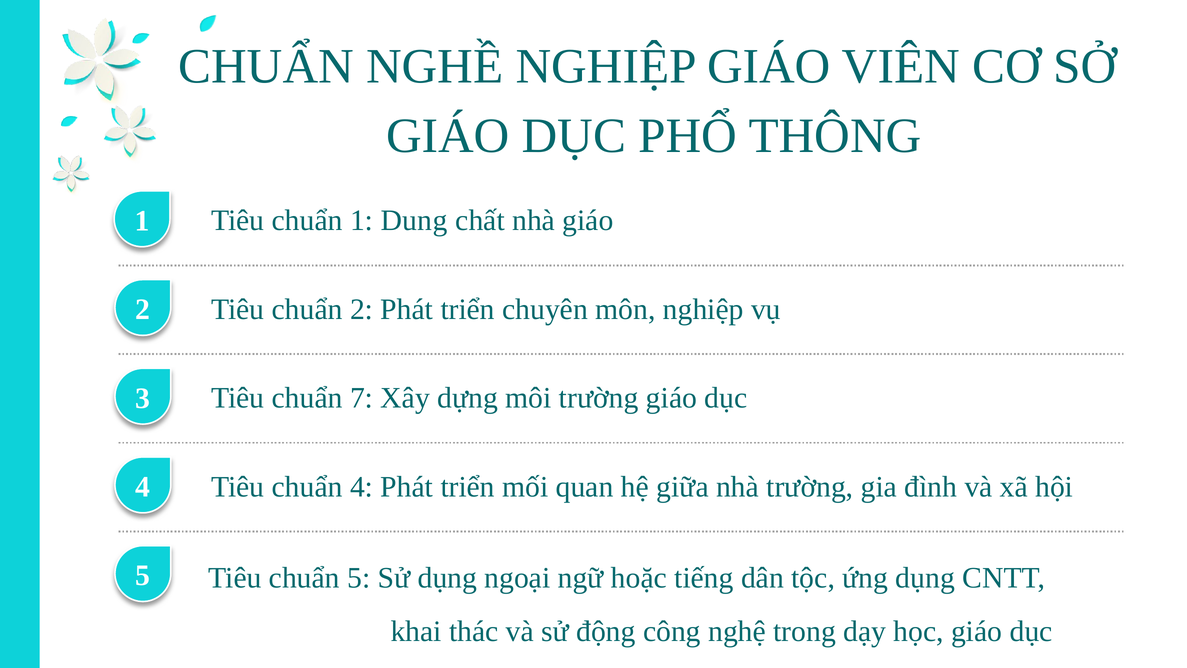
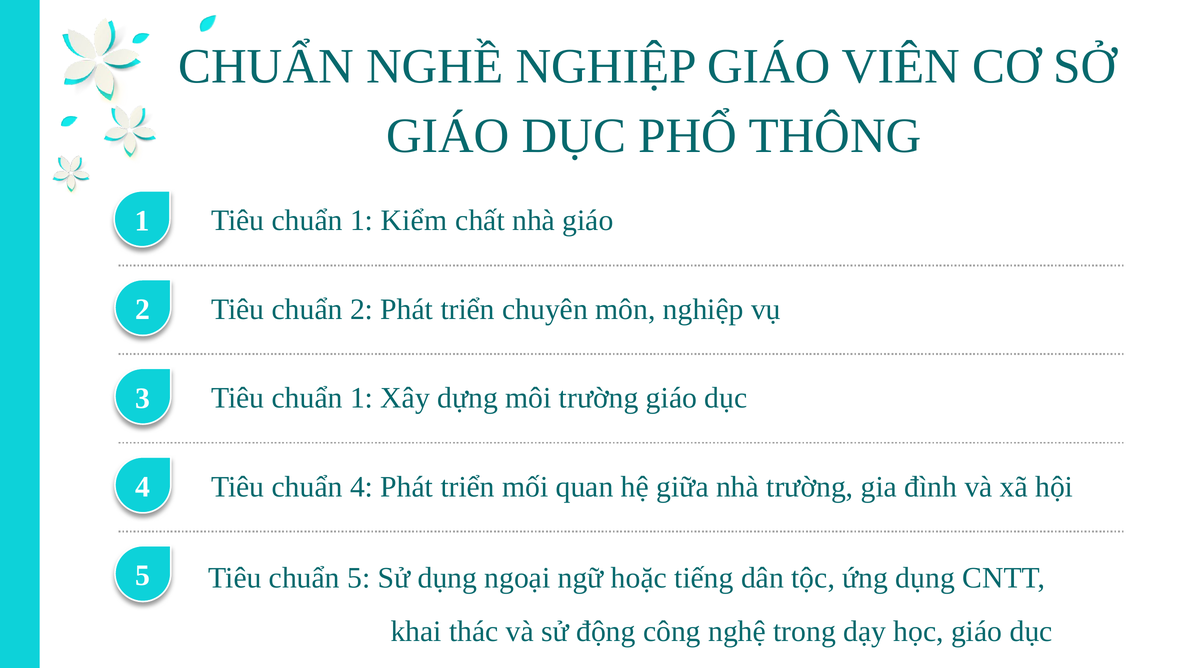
Dung: Dung -> Kiểm
7 at (362, 398): 7 -> 1
